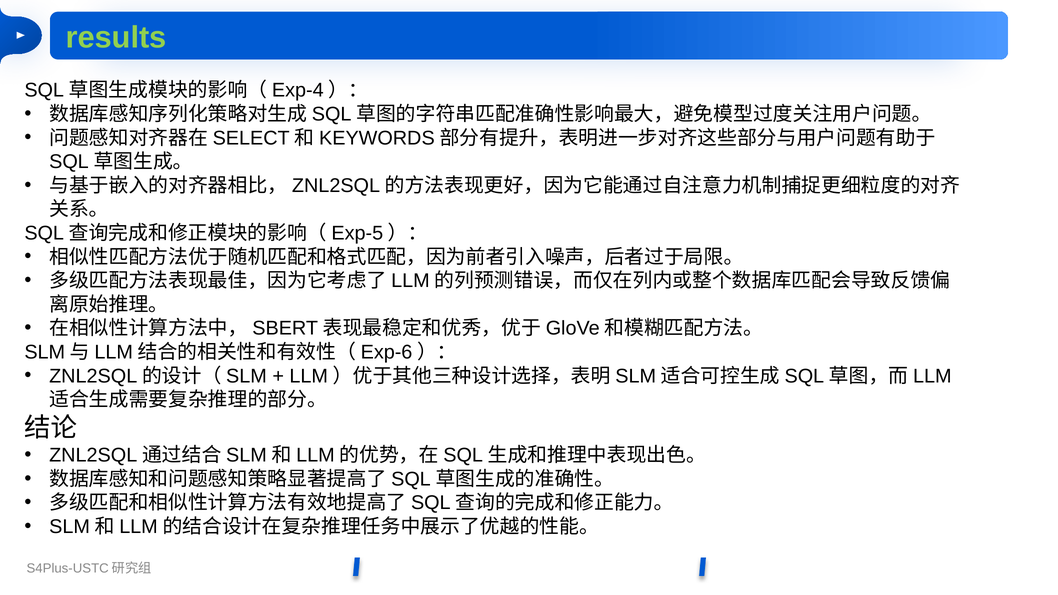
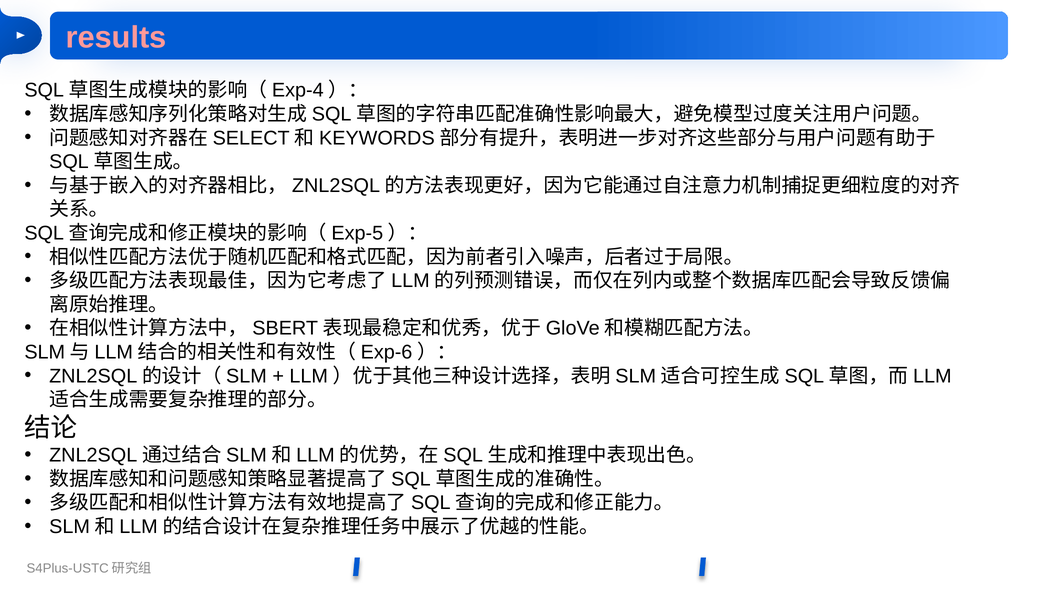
results colour: light green -> pink
